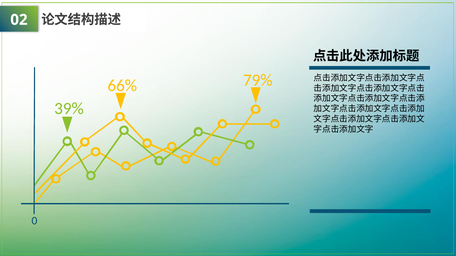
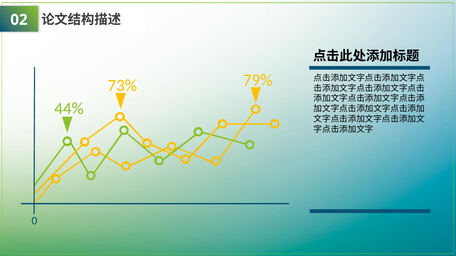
66%: 66% -> 73%
39%: 39% -> 44%
